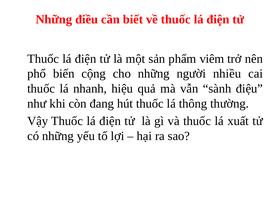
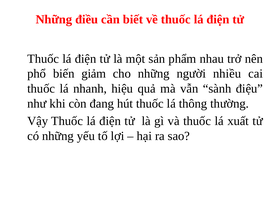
viêm: viêm -> nhau
cộng: cộng -> giảm
